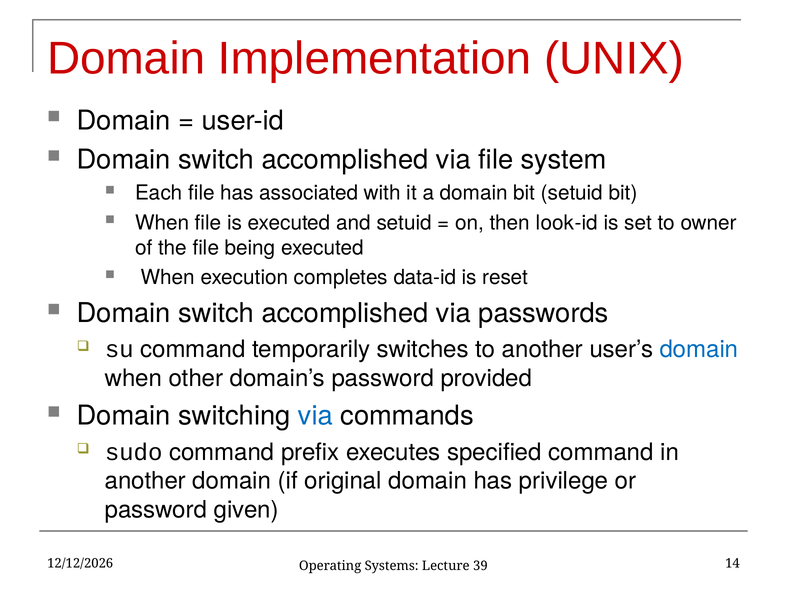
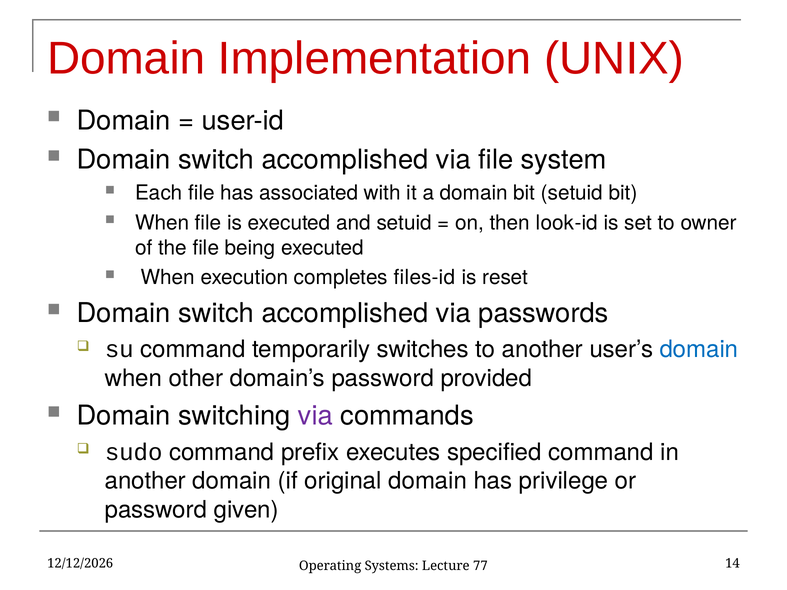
data-id: data-id -> files-id
via at (315, 416) colour: blue -> purple
39: 39 -> 77
